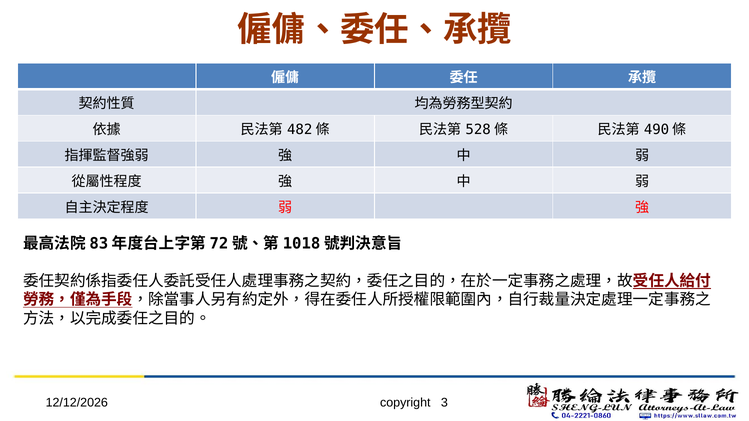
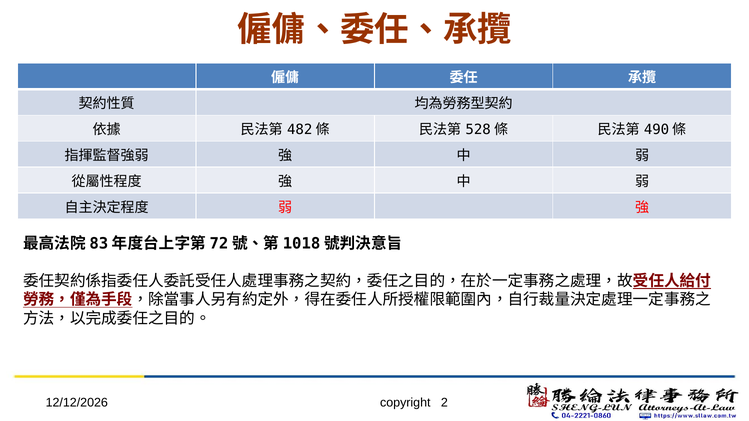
3: 3 -> 2
